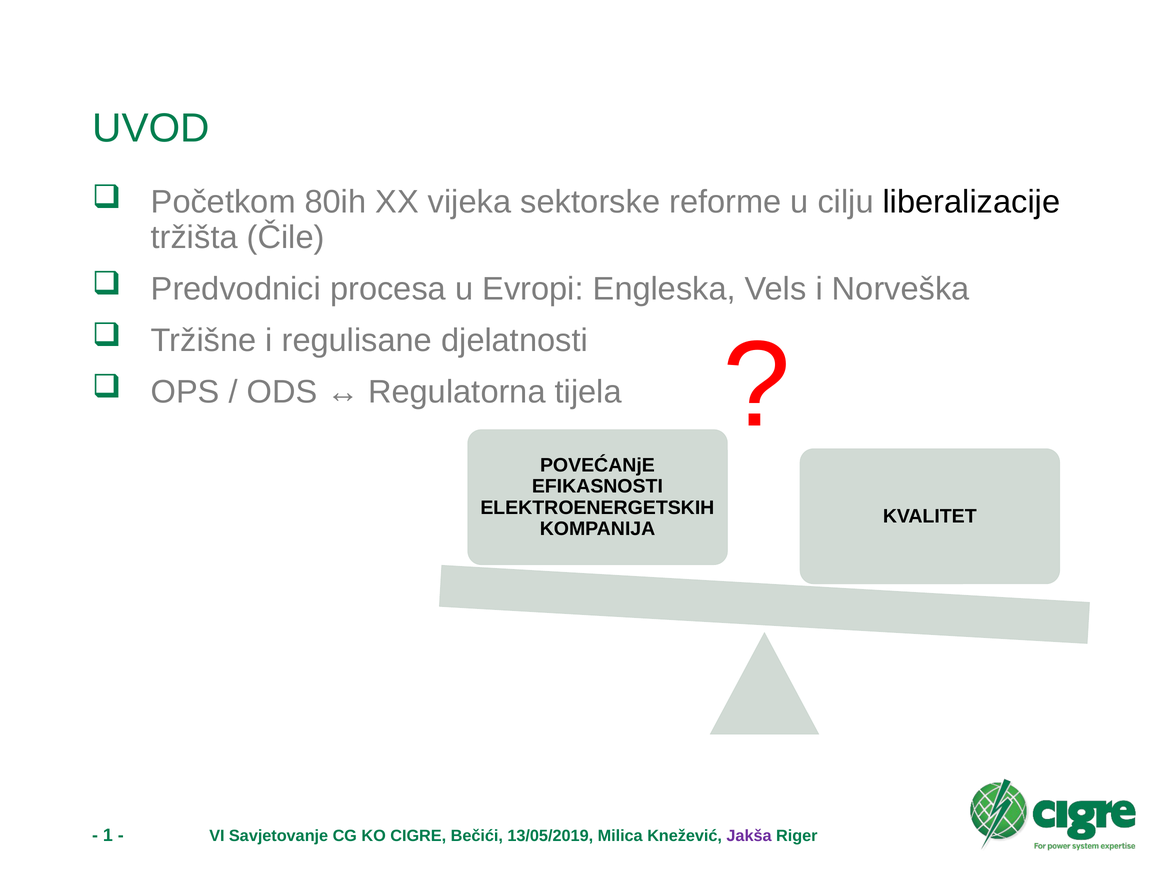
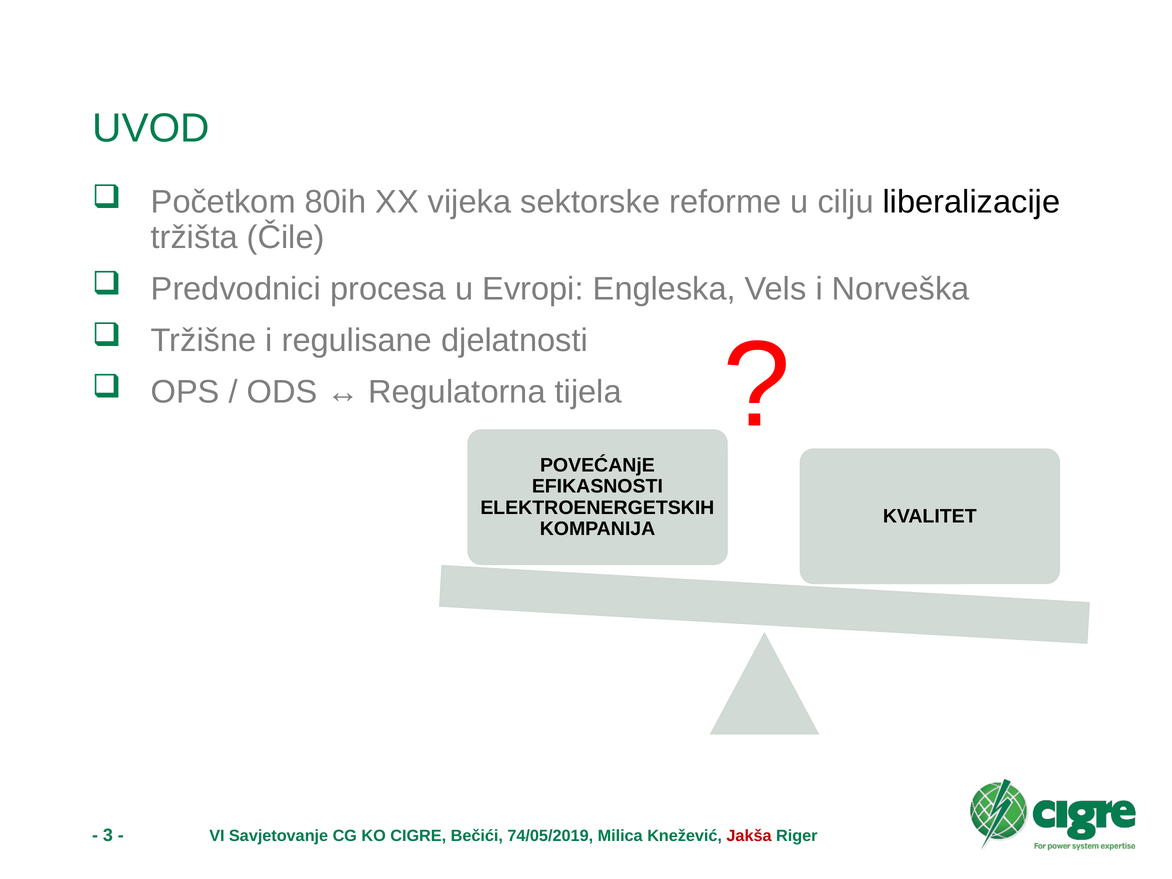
1: 1 -> 3
13/05/2019: 13/05/2019 -> 74/05/2019
Jakša colour: purple -> red
